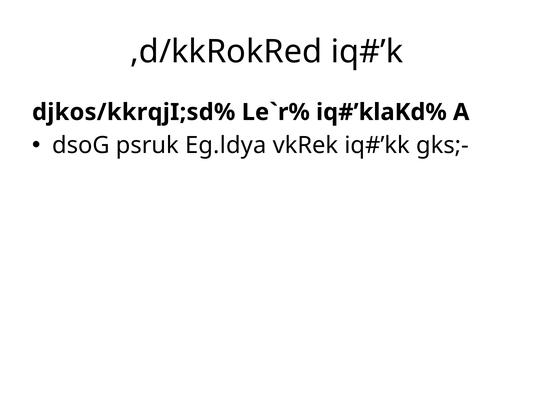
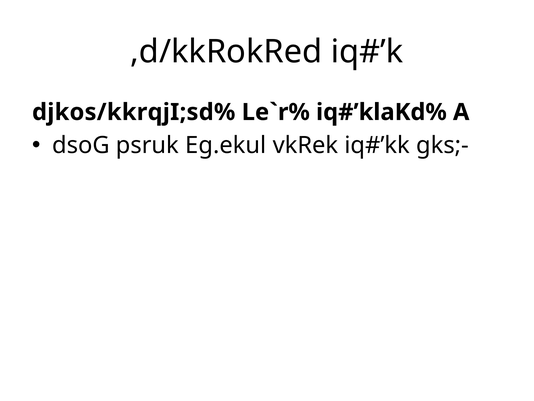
Eg.ldya: Eg.ldya -> Eg.ekul
